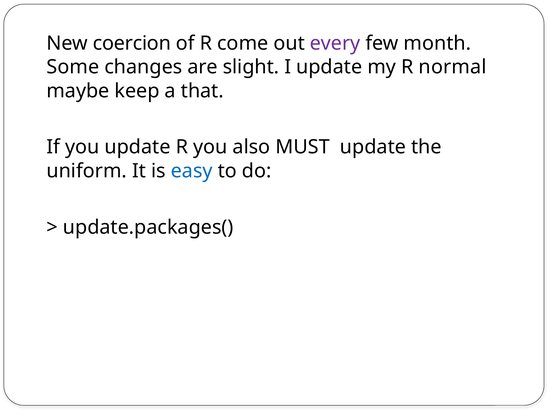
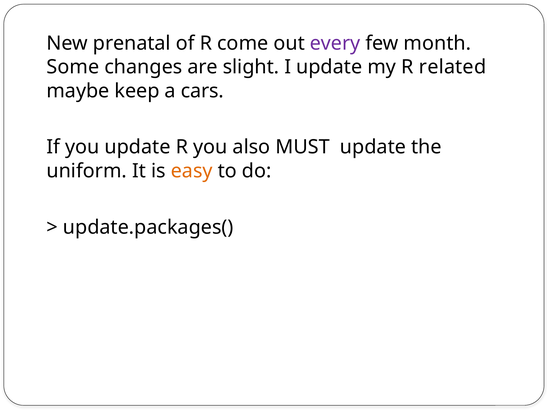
coercion: coercion -> prenatal
normal: normal -> related
that: that -> cars
easy colour: blue -> orange
